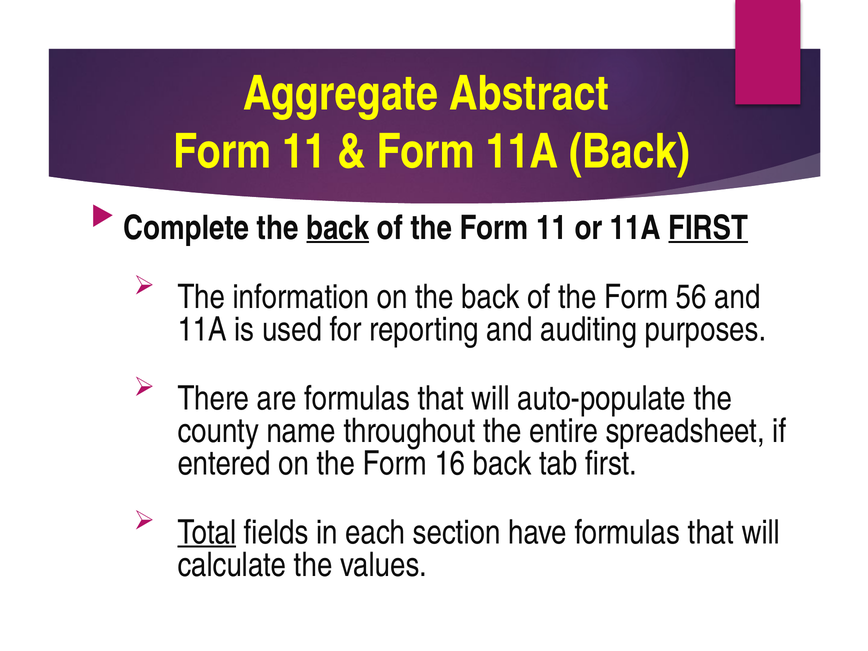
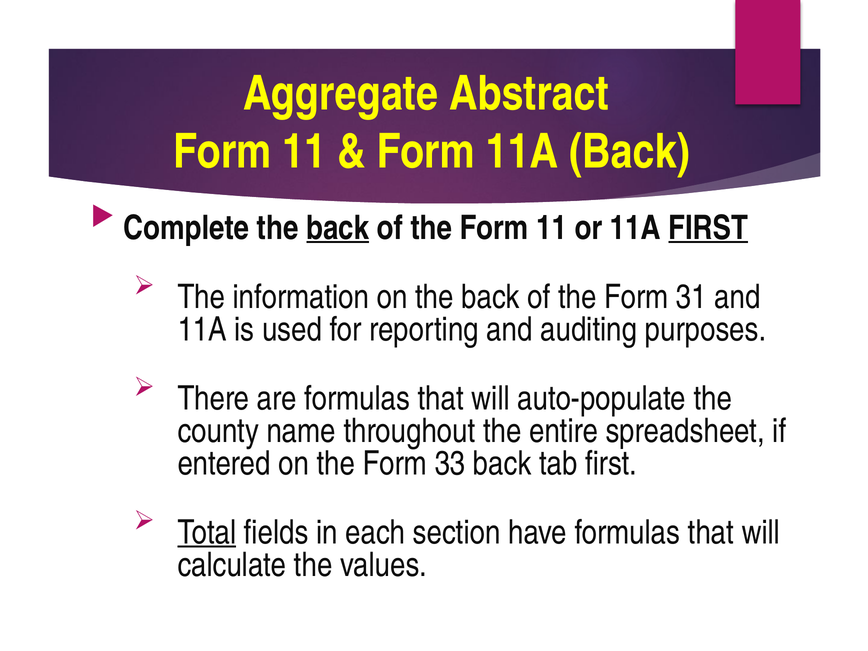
56: 56 -> 31
16: 16 -> 33
